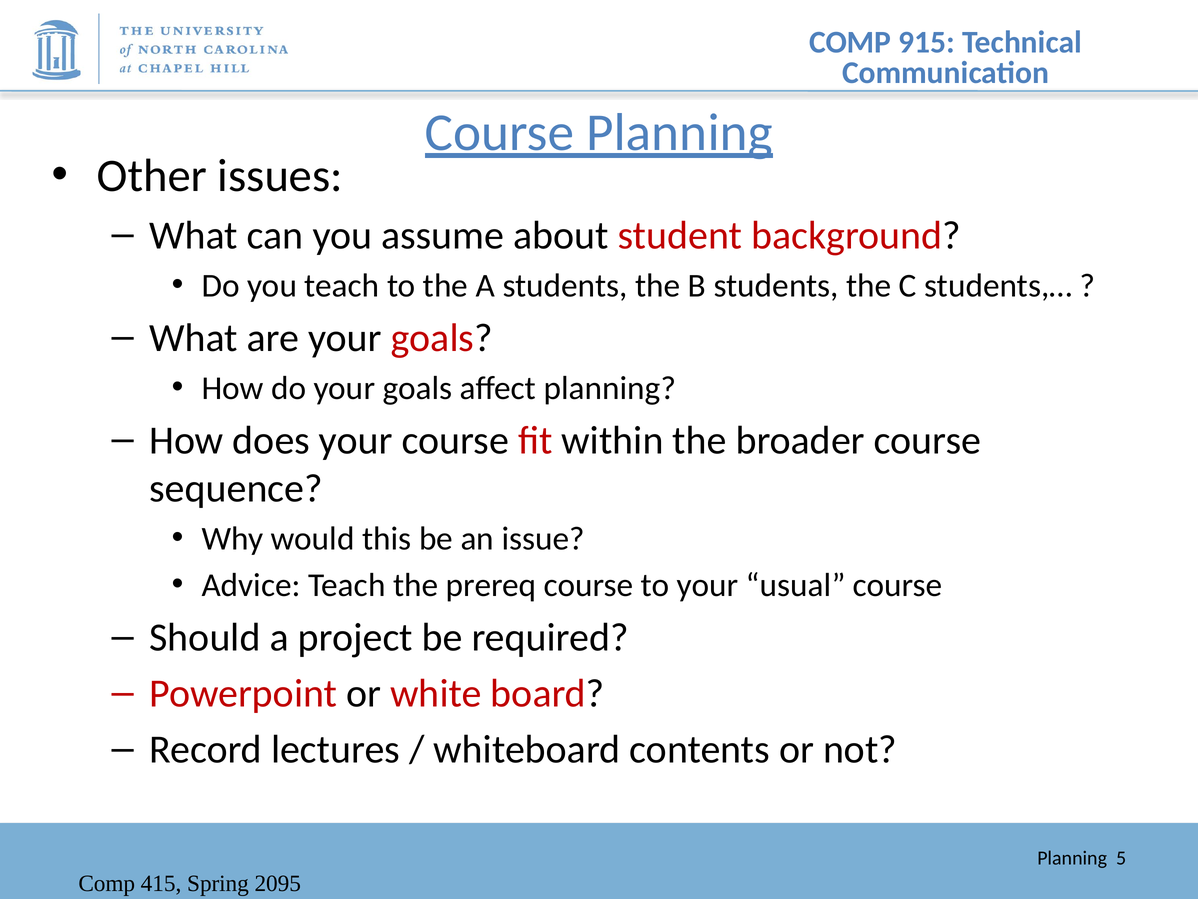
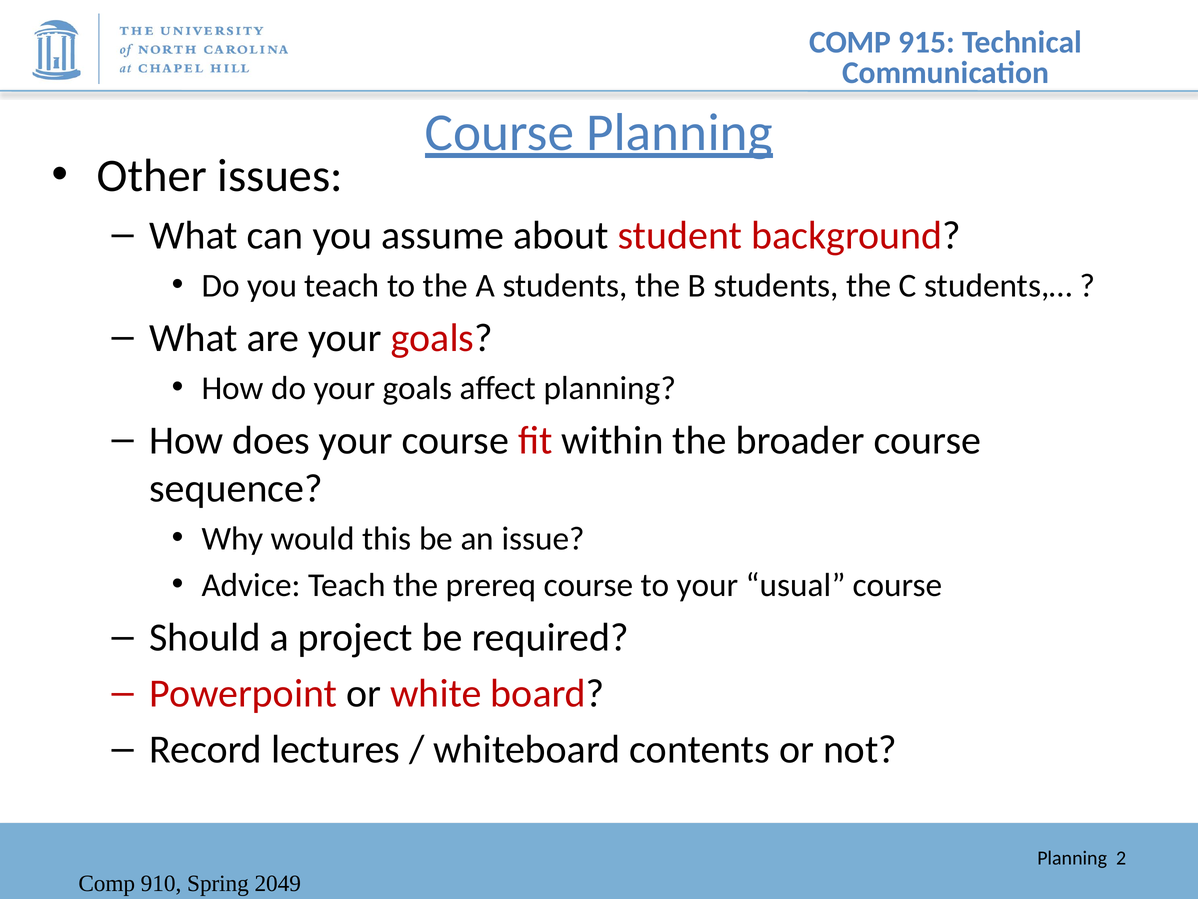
5: 5 -> 2
415: 415 -> 910
2095: 2095 -> 2049
